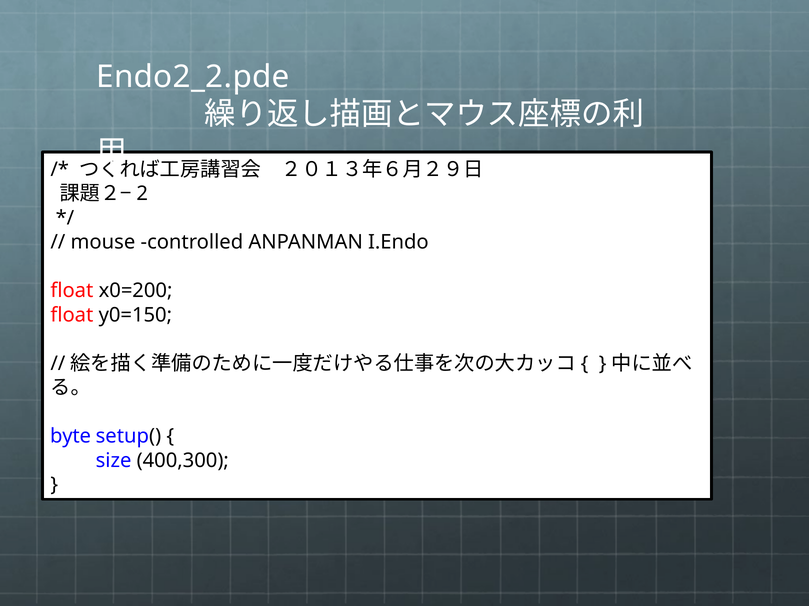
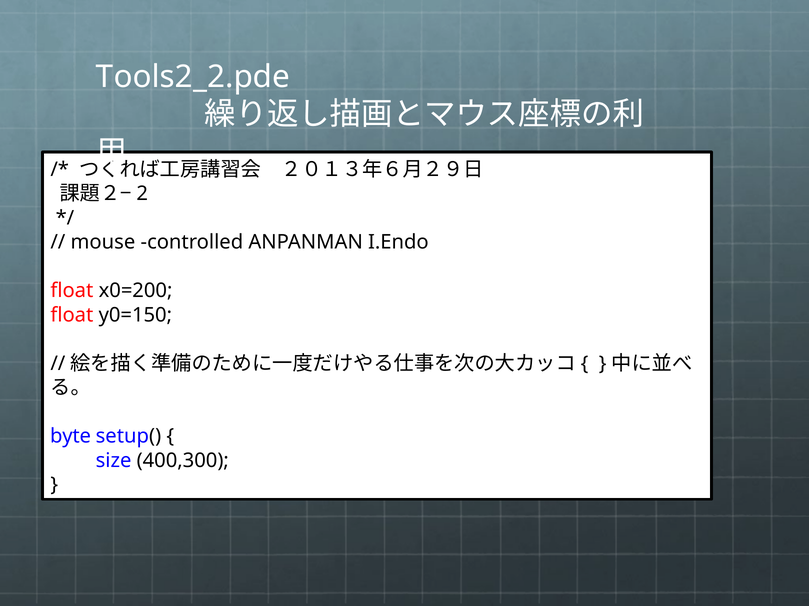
Endo2_2.pde: Endo2_2.pde -> Tools2_2.pde
